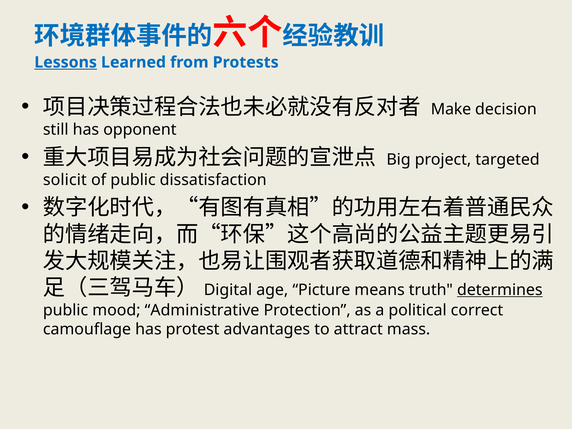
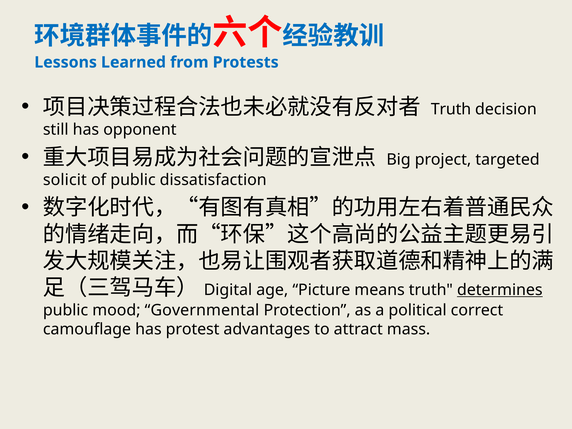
Lessons underline: present -> none
Make at (451, 109): Make -> Truth
Administrative: Administrative -> Governmental
